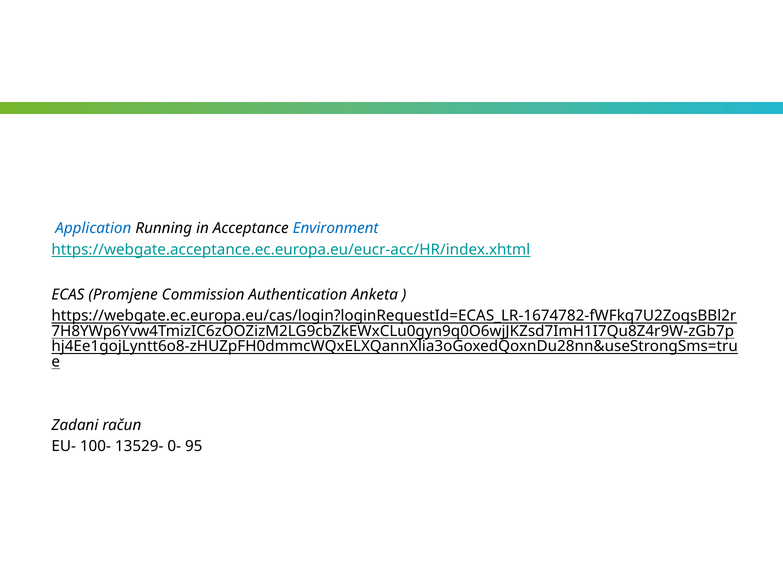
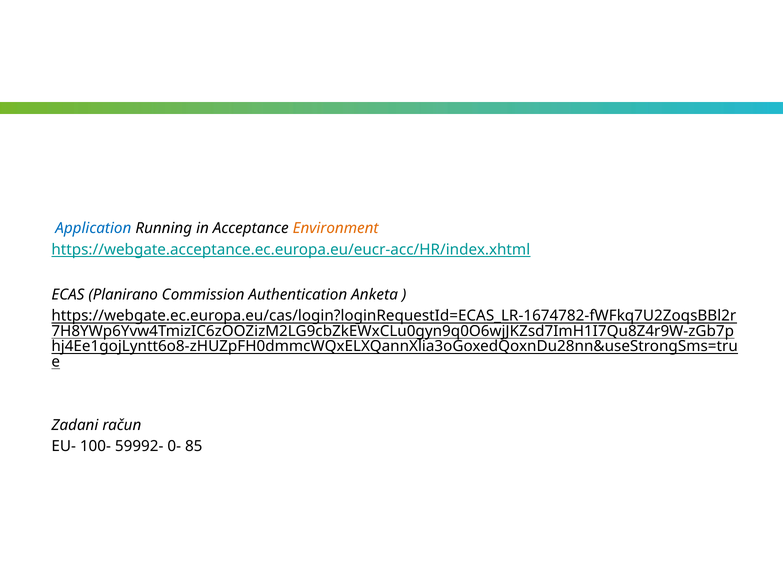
Environment colour: blue -> orange
Promjene: Promjene -> Planirano
13529-: 13529- -> 59992-
95: 95 -> 85
